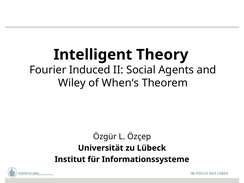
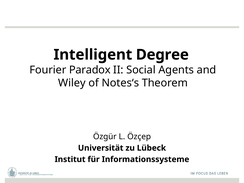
Theory: Theory -> Degree
Induced: Induced -> Paradox
When‘s: When‘s -> Notes‘s
